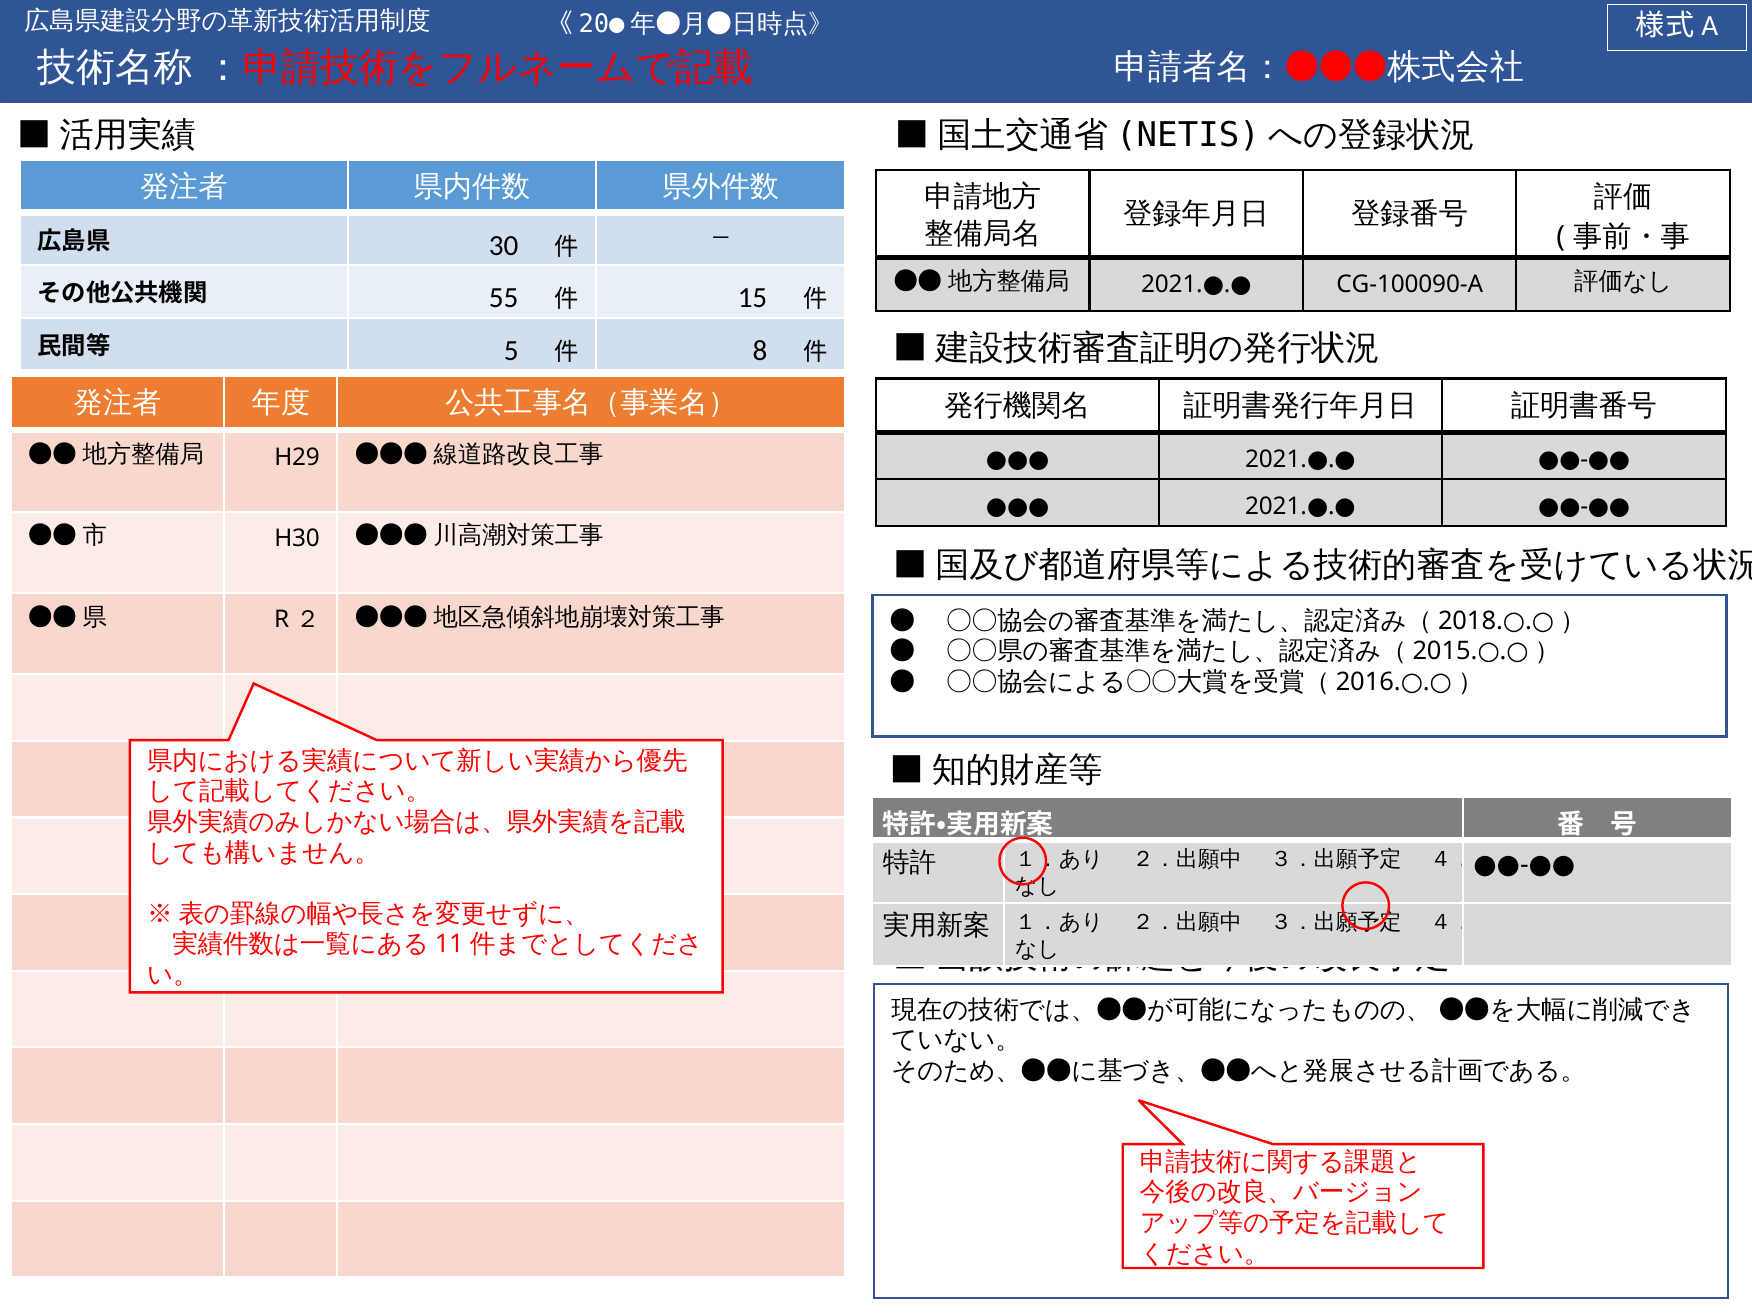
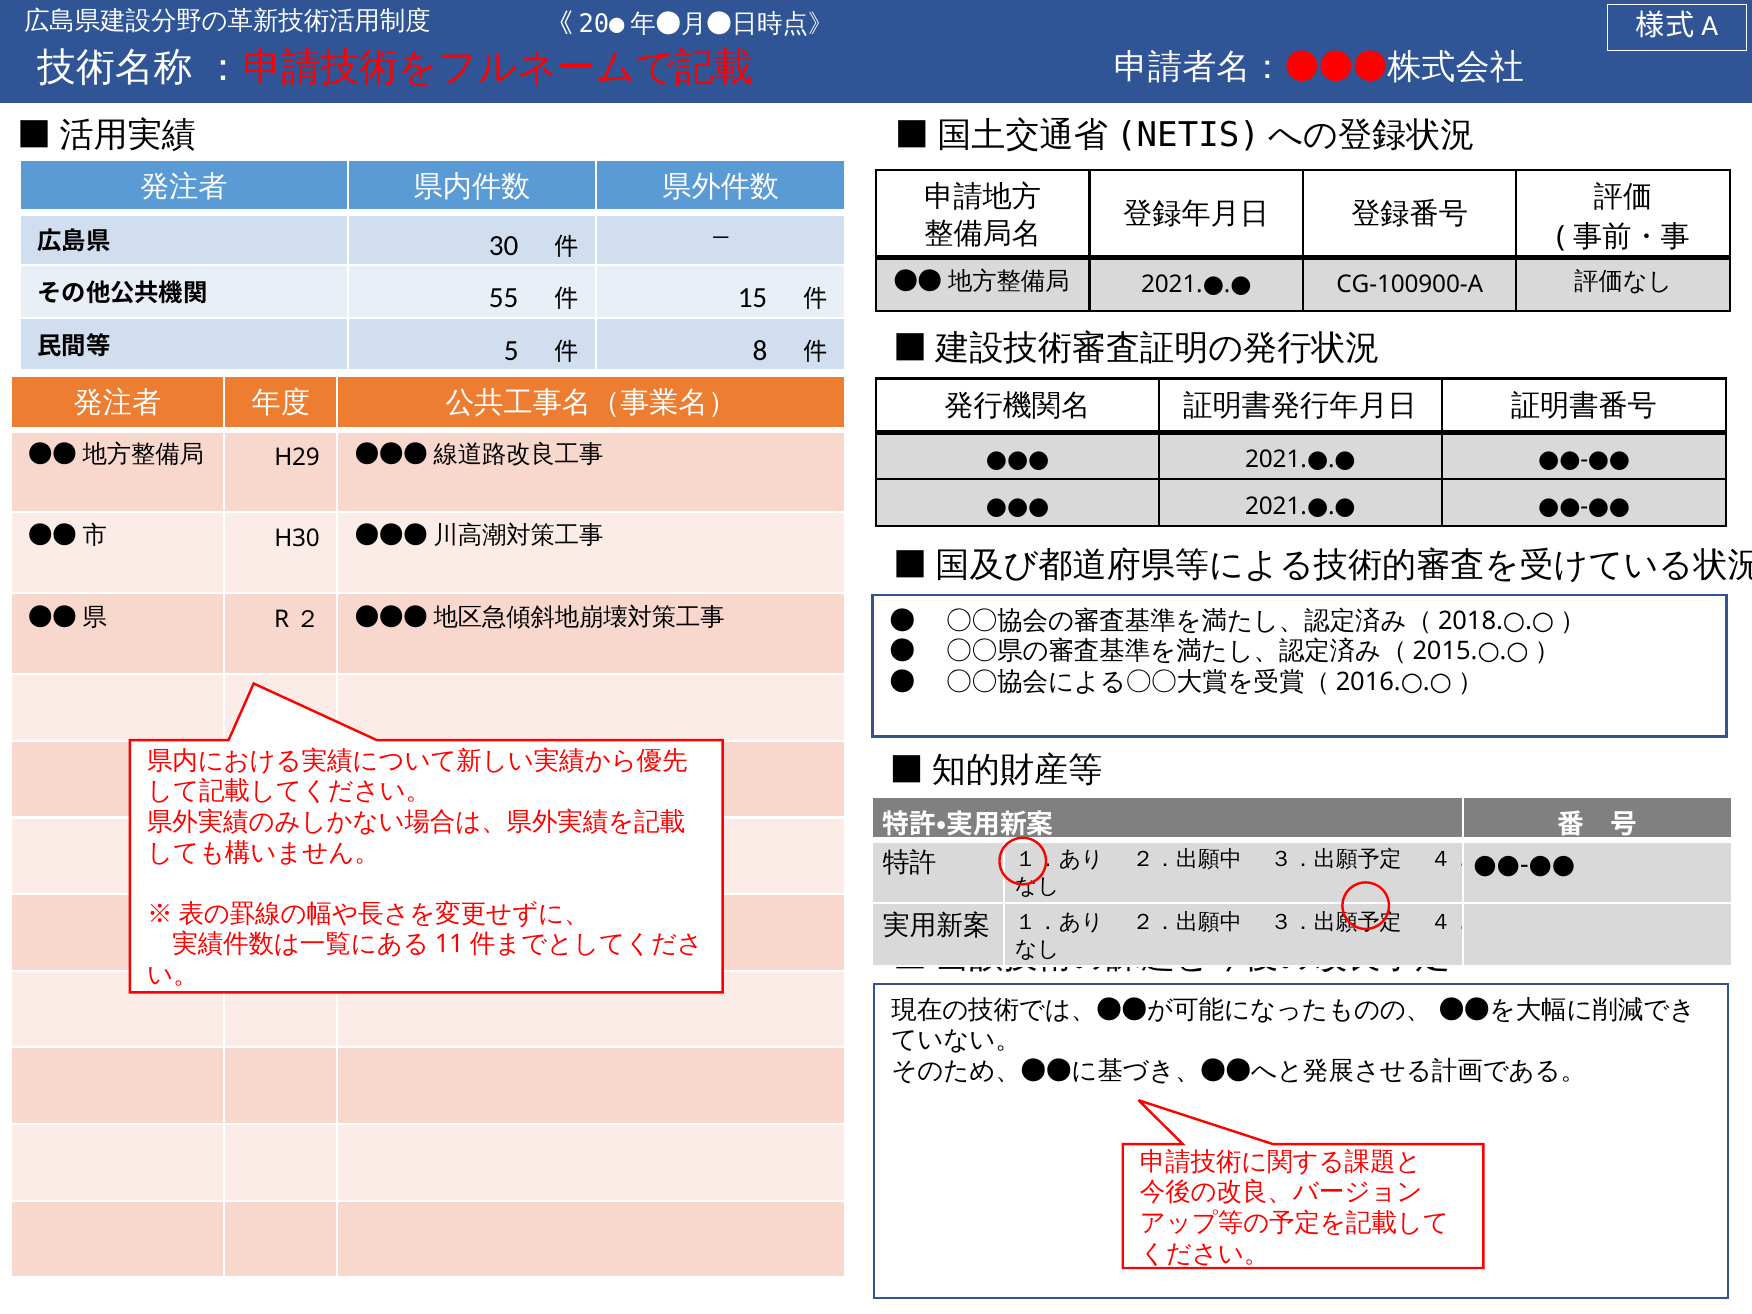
CG-100090-A: CG-100090-A -> CG-100900-A
